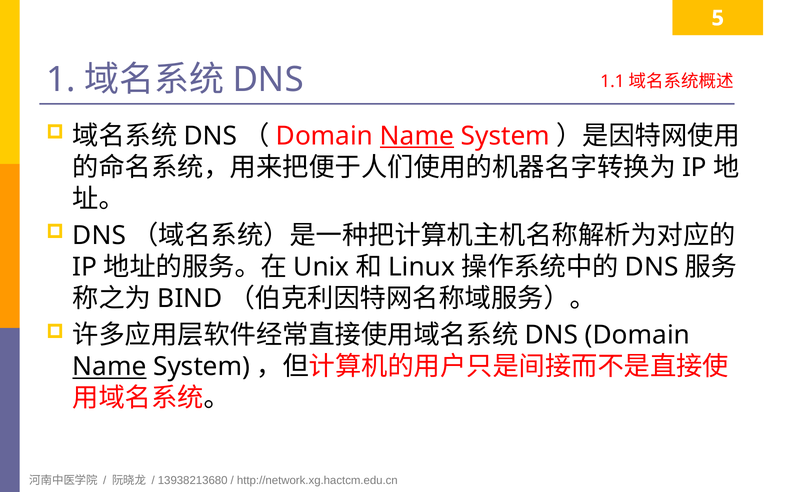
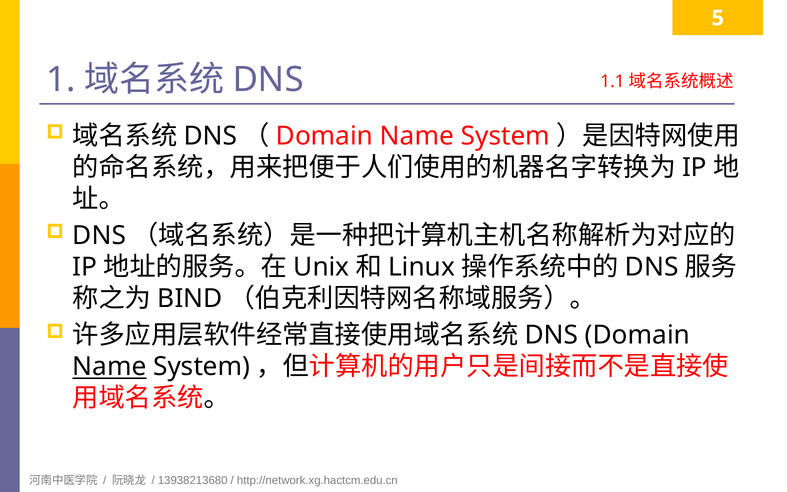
Name at (417, 136) underline: present -> none
